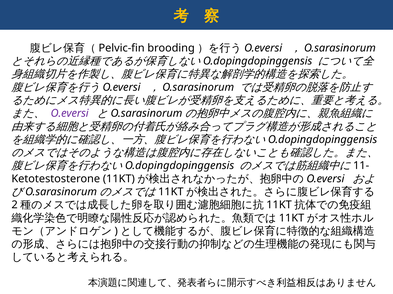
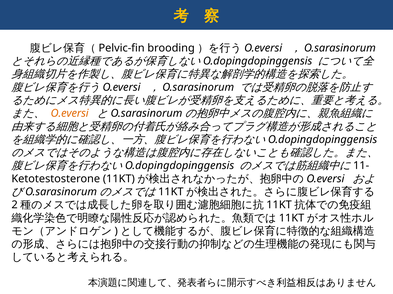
O.eversi colour: purple -> orange
